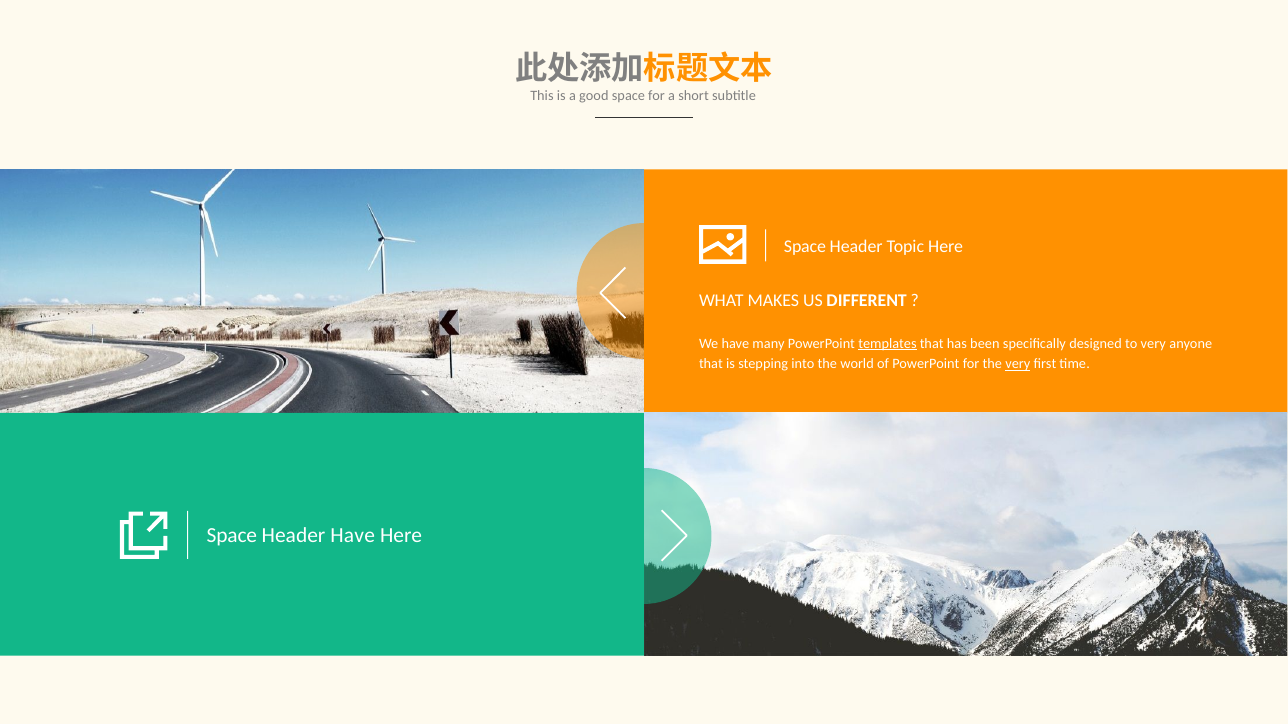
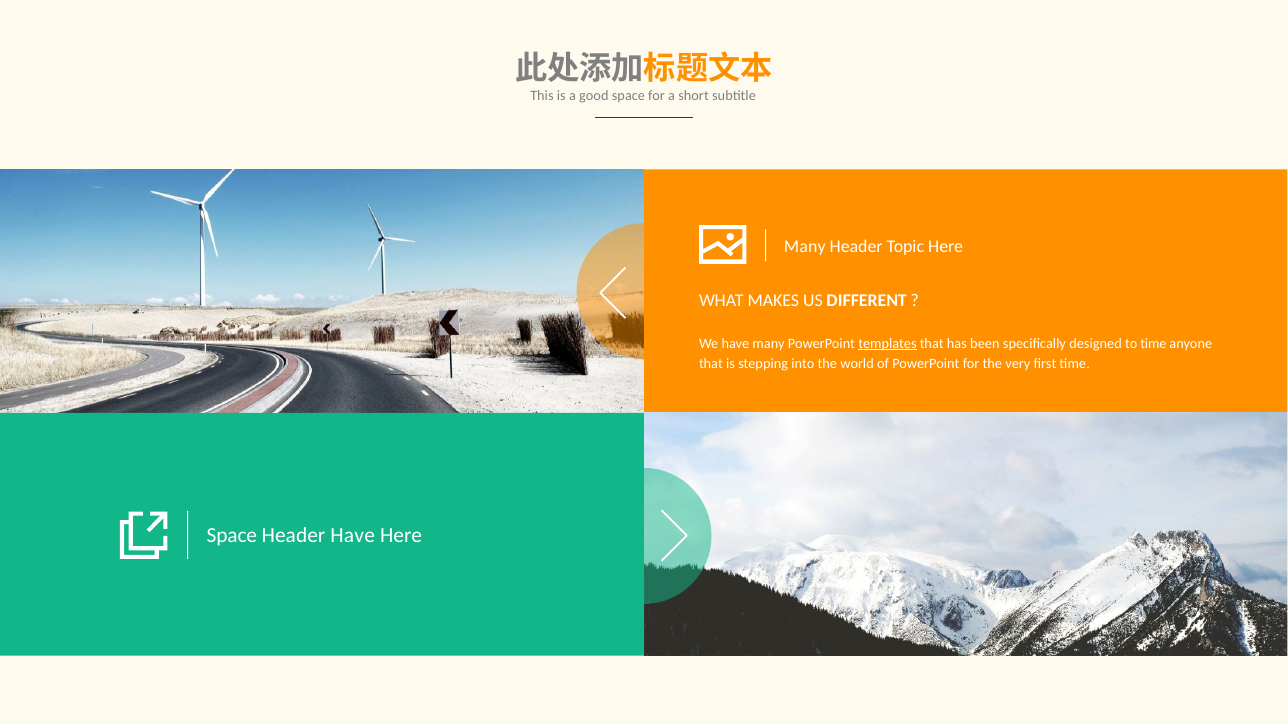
Space at (805, 246): Space -> Many
to very: very -> time
very at (1018, 364) underline: present -> none
